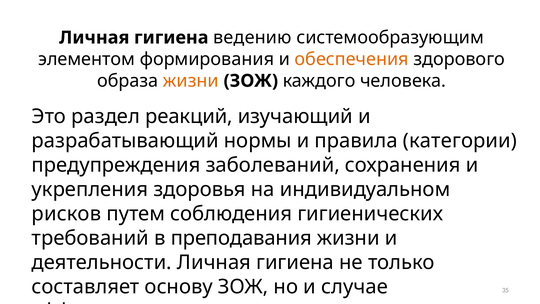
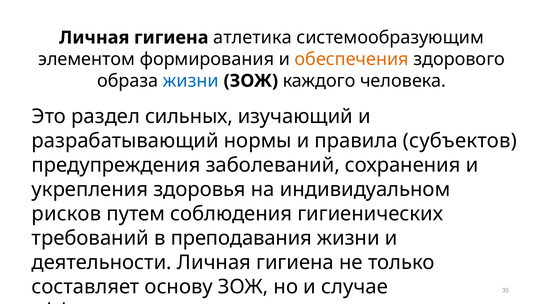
ведению: ведению -> атлетика
жизни at (191, 81) colour: orange -> blue
реакций: реакций -> сильных
категории: категории -> субъектов
